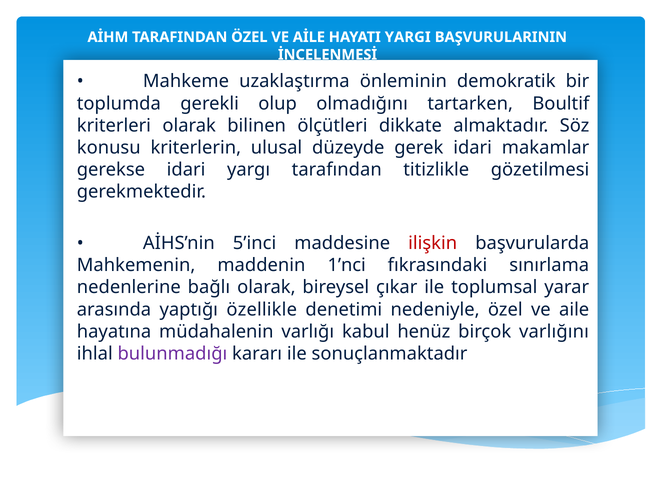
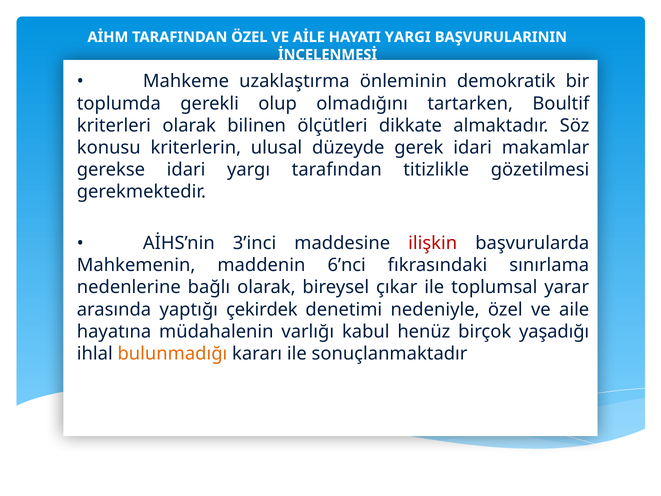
5’inci: 5’inci -> 3’inci
1’nci: 1’nci -> 6’nci
özellikle: özellikle -> çekirdek
varlığını: varlığını -> yaşadığı
bulunmadığı colour: purple -> orange
